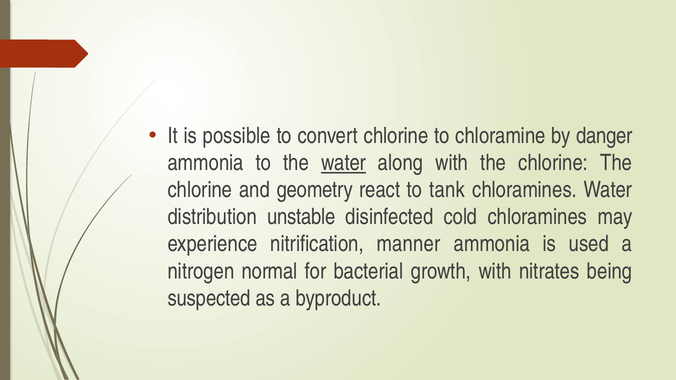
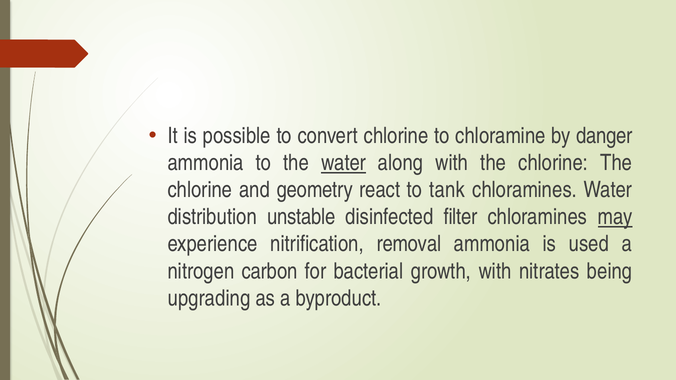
cold: cold -> filter
may underline: none -> present
manner: manner -> removal
normal: normal -> carbon
suspected: suspected -> upgrading
